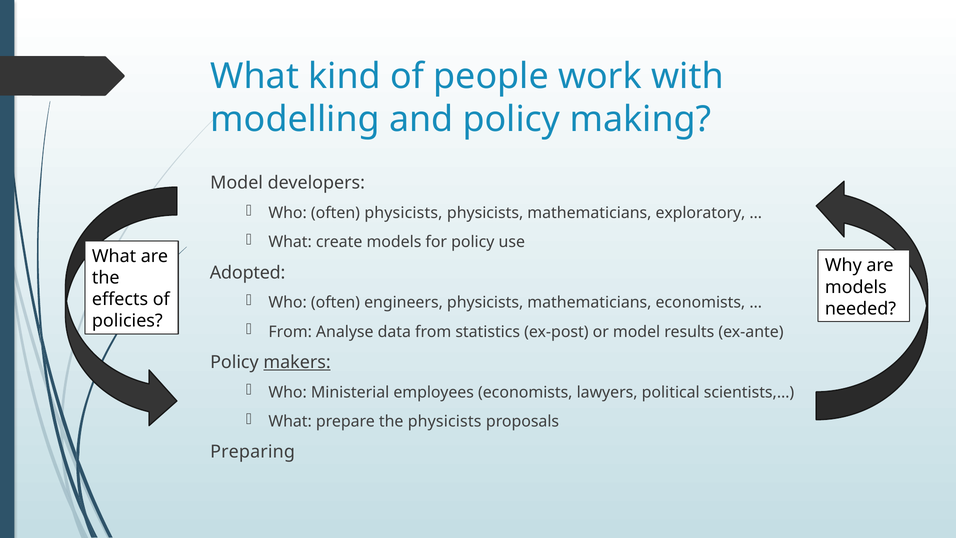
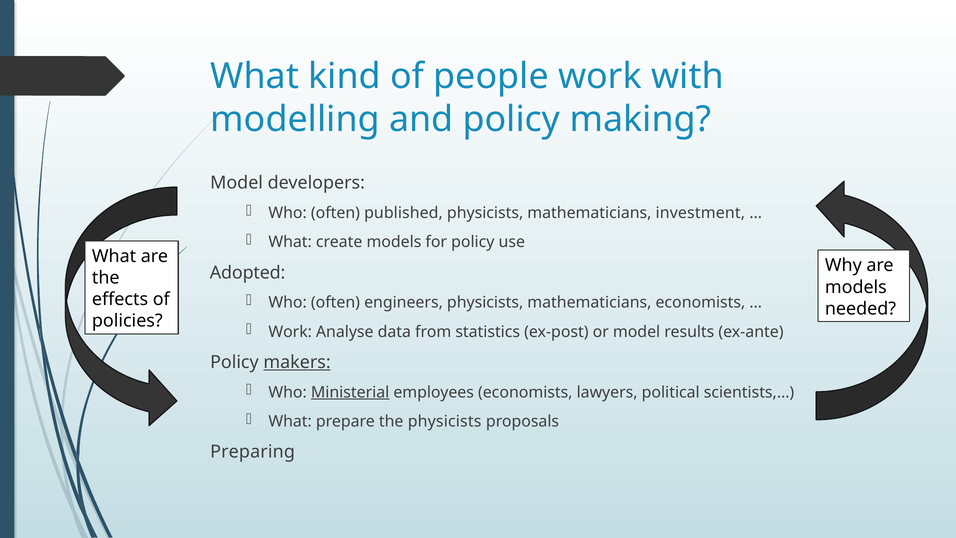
often physicists: physicists -> published
exploratory: exploratory -> investment
From at (290, 332): From -> Work
Ministerial underline: none -> present
